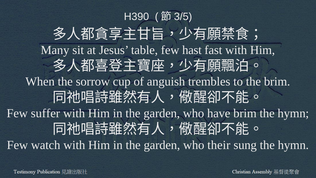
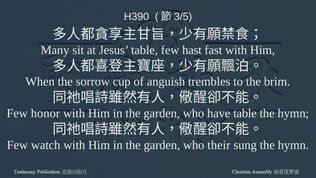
suffer: suffer -> honor
have brim: brim -> table
